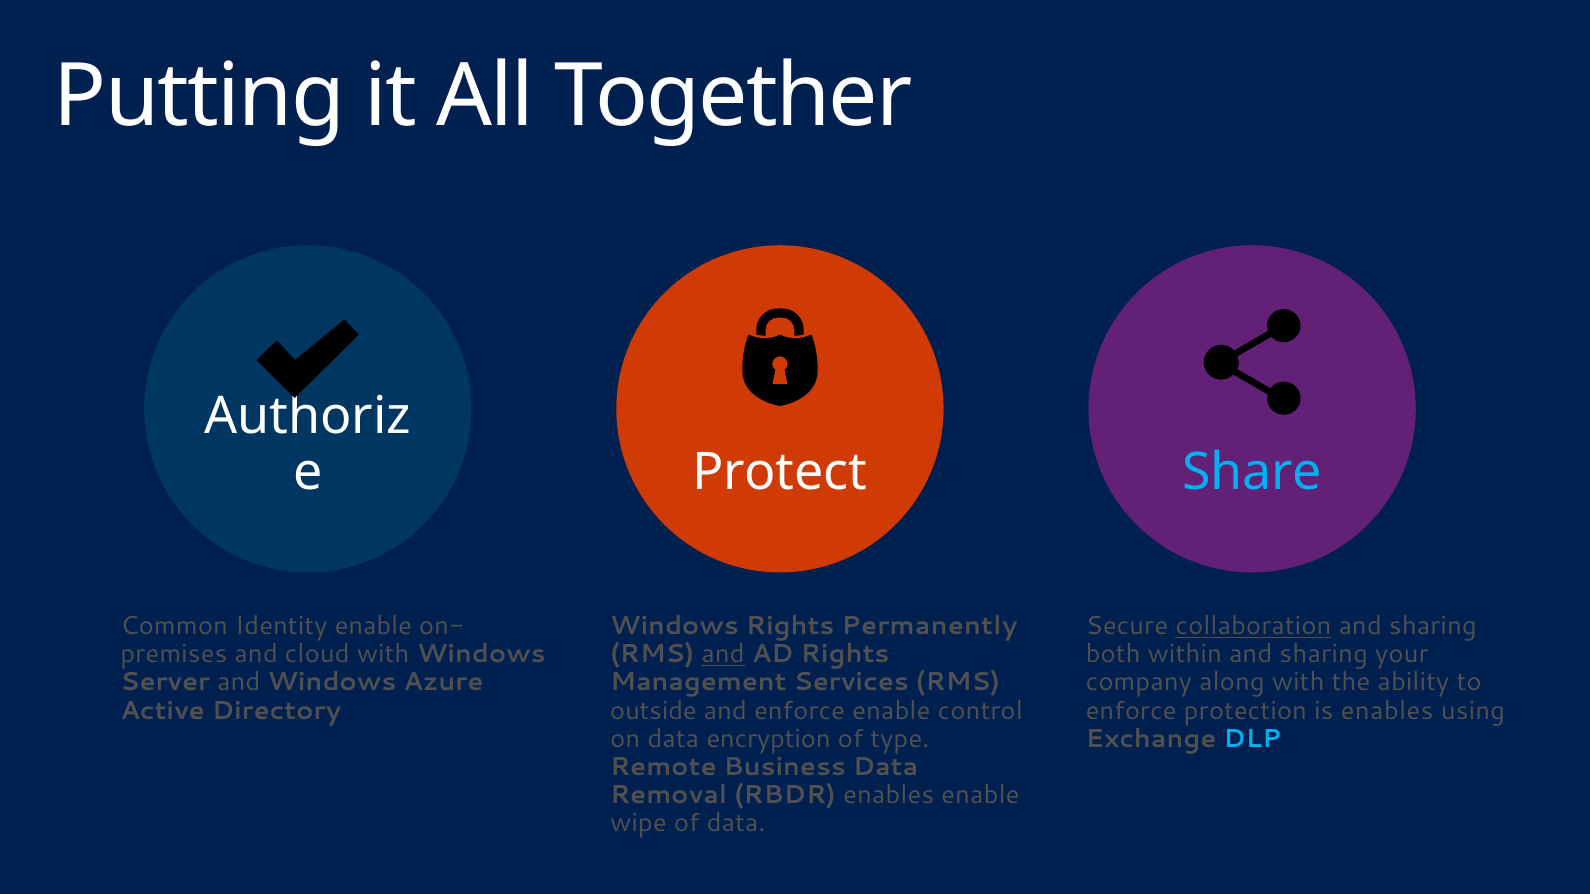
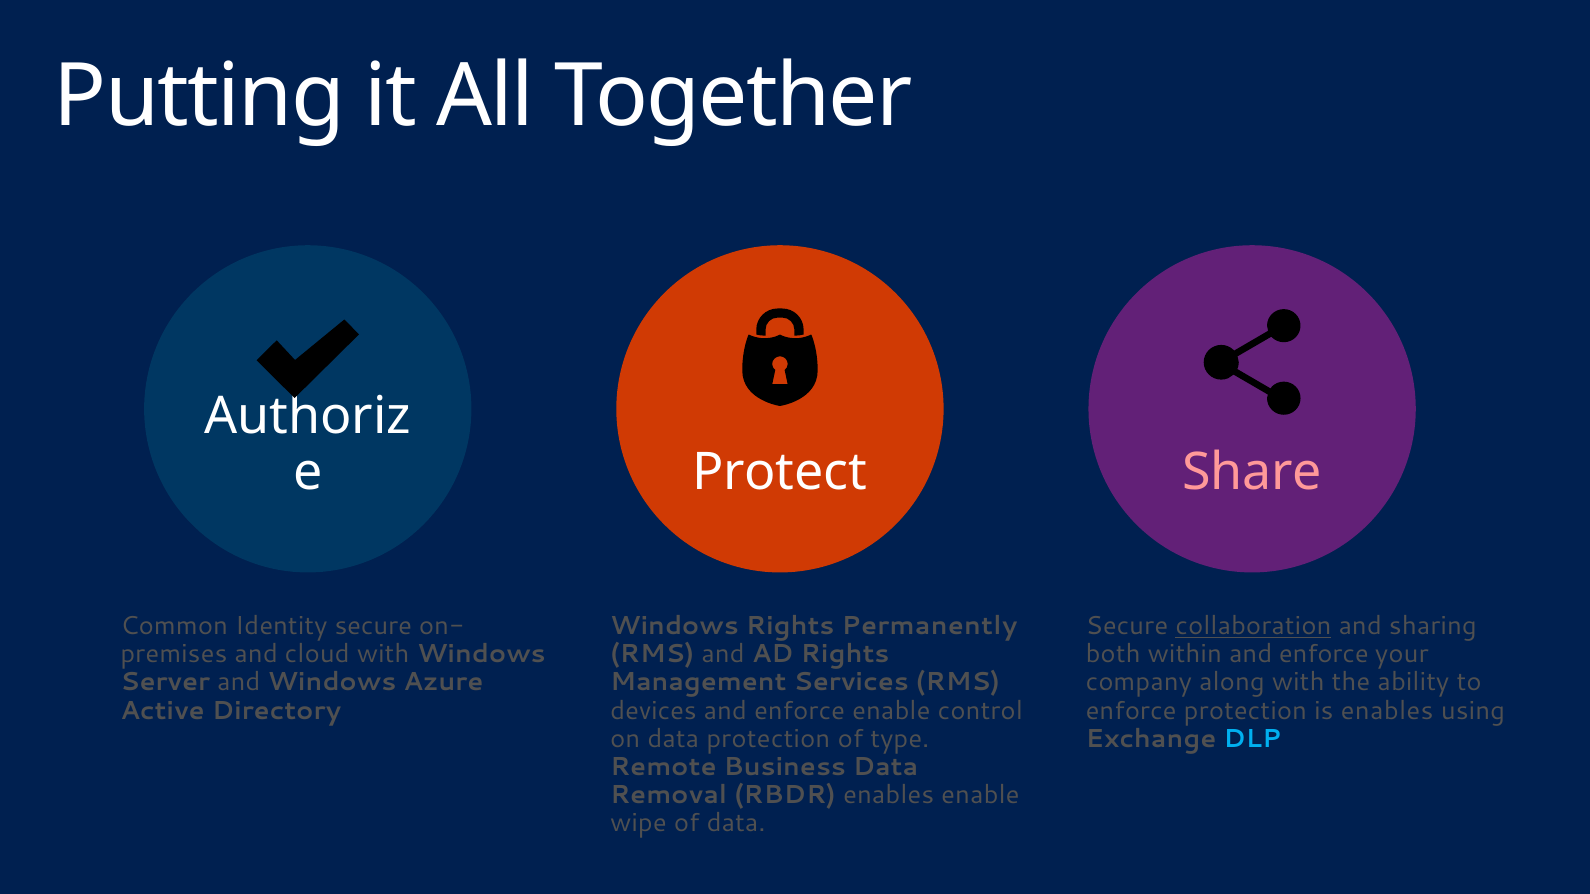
Share colour: light blue -> pink
Identity enable: enable -> secure
and at (723, 655) underline: present -> none
within and sharing: sharing -> enforce
outside: outside -> devices
data encryption: encryption -> protection
